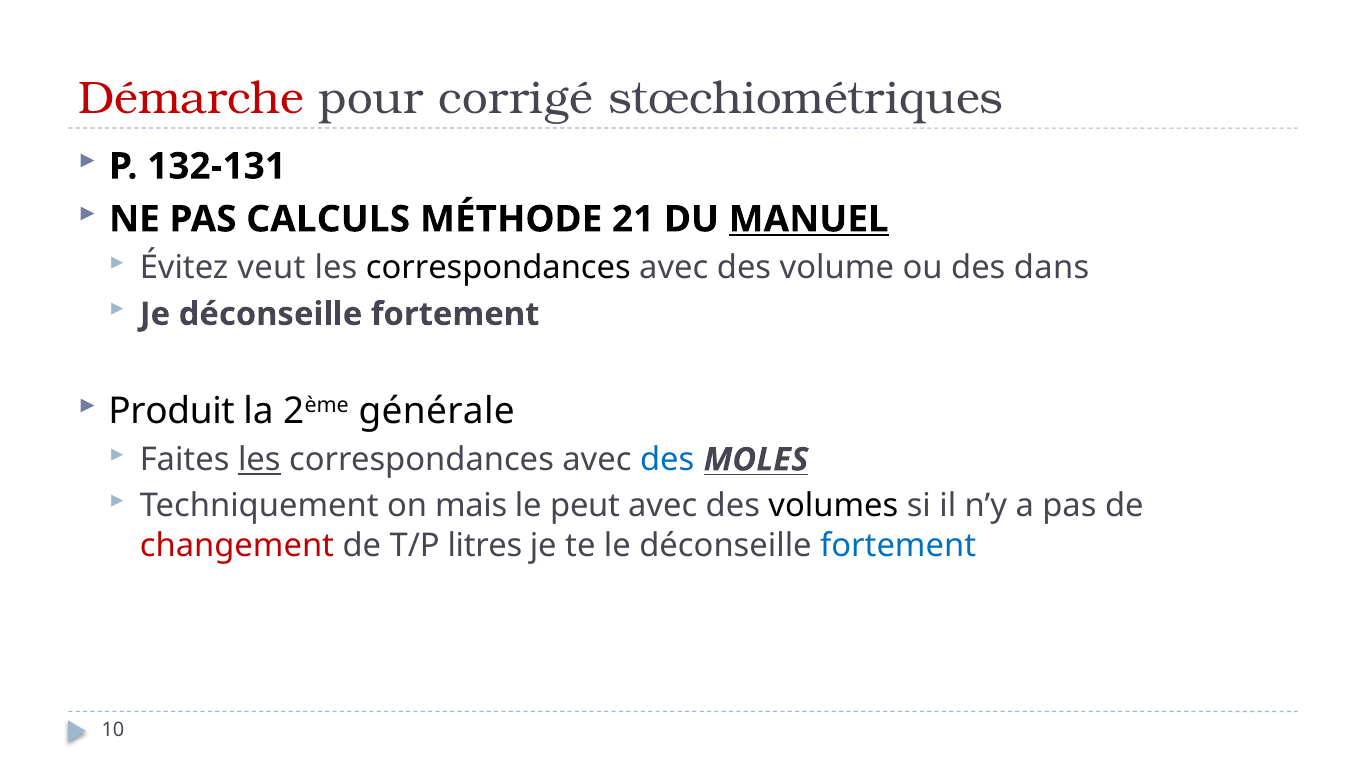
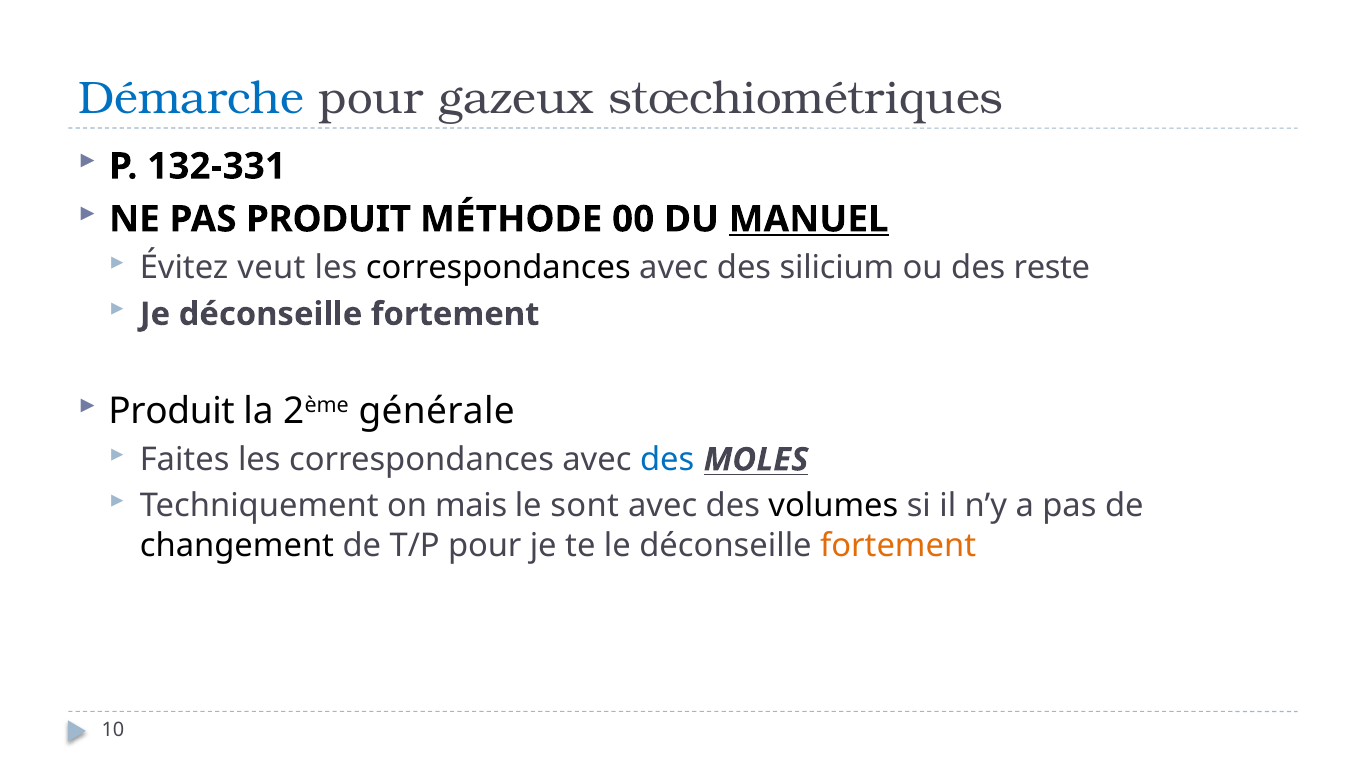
Démarche colour: red -> blue
corrigé: corrigé -> gazeux
132-131: 132-131 -> 132-331
PAS CALCULS: CALCULS -> PRODUIT
21: 21 -> 00
volume: volume -> silicium
dans: dans -> reste
les at (259, 460) underline: present -> none
peut: peut -> sont
changement colour: red -> black
T/P litres: litres -> pour
fortement at (898, 545) colour: blue -> orange
